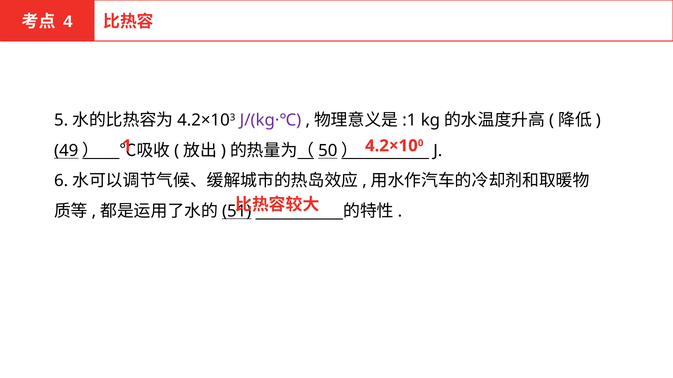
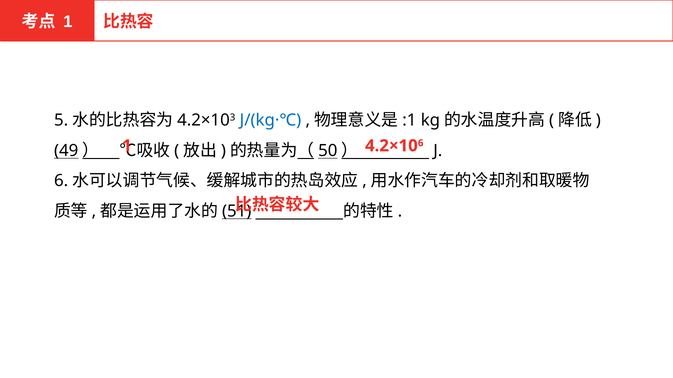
4 at (68, 22): 4 -> 1
J/(kg·℃ colour: purple -> blue
0 at (421, 143): 0 -> 6
